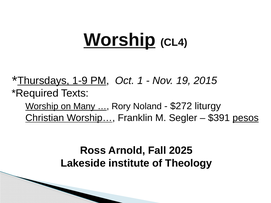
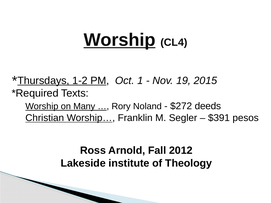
1-9: 1-9 -> 1-2
liturgy: liturgy -> deeds
pesos underline: present -> none
2025: 2025 -> 2012
